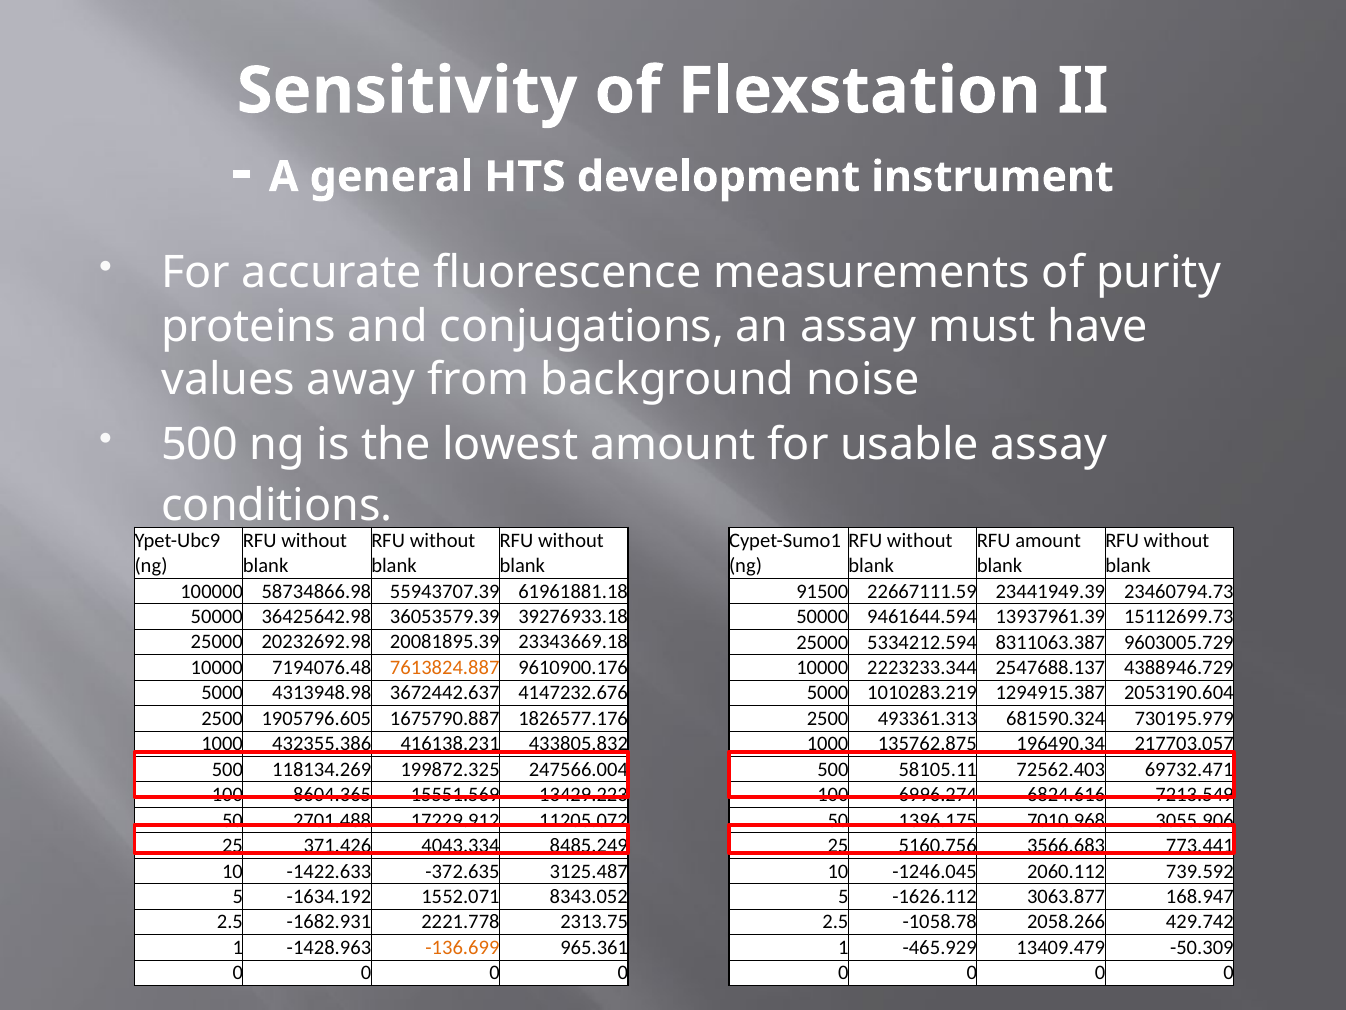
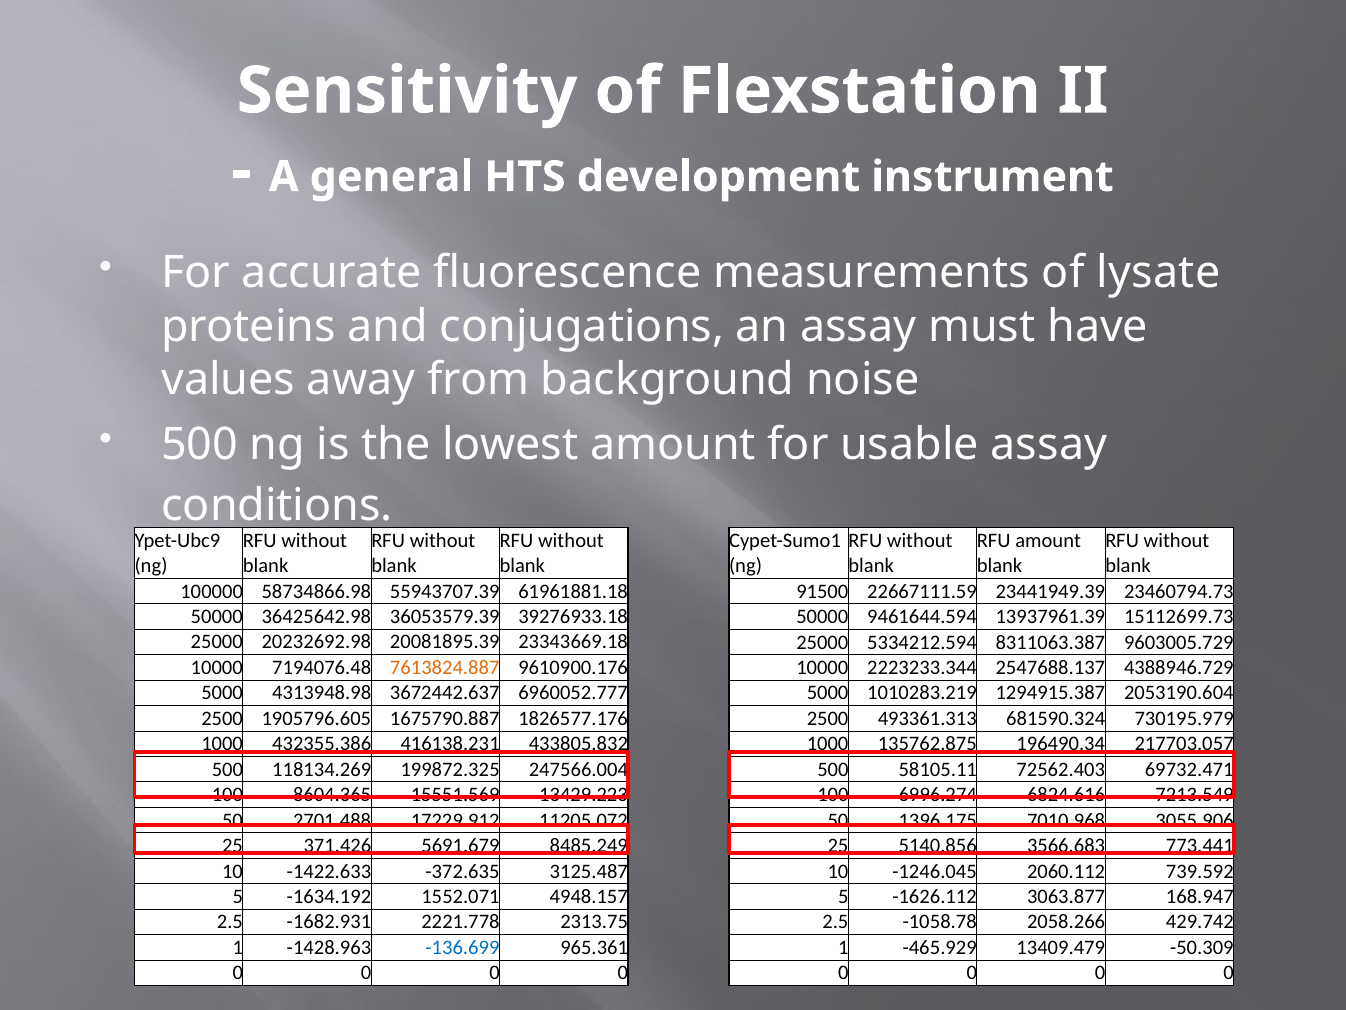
purity: purity -> lysate
4147232.676: 4147232.676 -> 6960052.777
4043.334: 4043.334 -> 5691.679
5160.756: 5160.756 -> 5140.856
8343.052: 8343.052 -> 4948.157
-136.699 colour: orange -> blue
